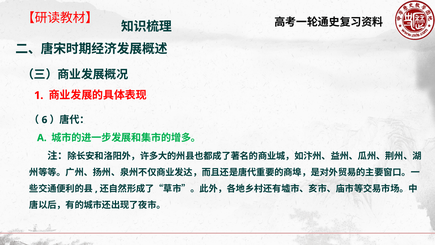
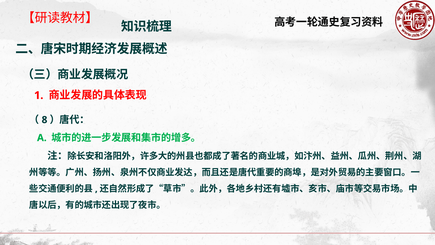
6: 6 -> 8
